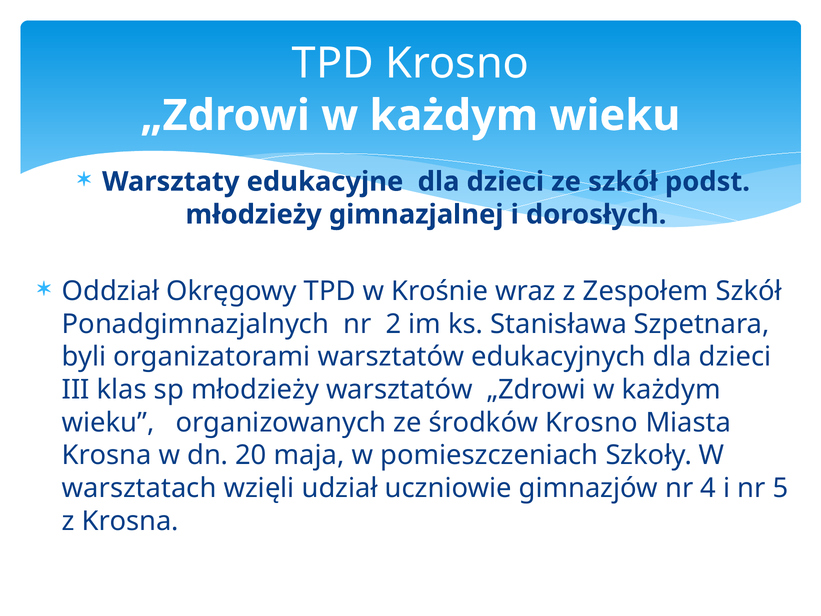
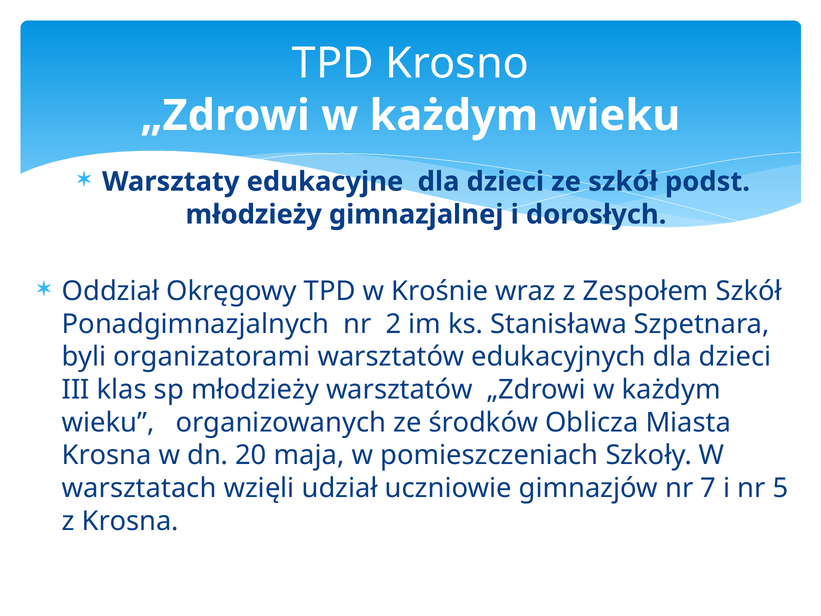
środków Krosno: Krosno -> Oblicza
4: 4 -> 7
